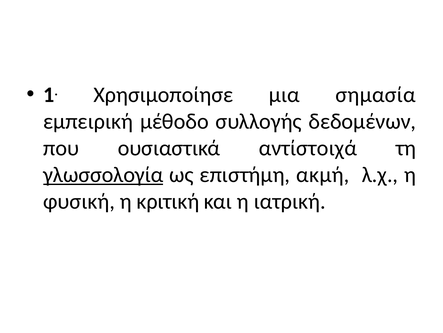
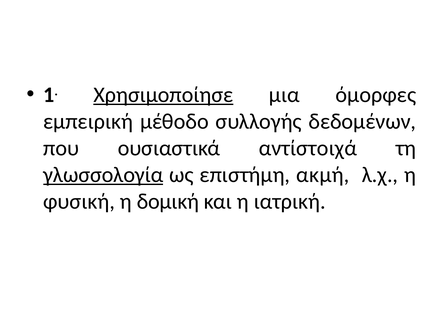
Χρησιμοποίησε underline: none -> present
σημασία: σημασία -> όμορφες
κριτική: κριτική -> δομική
